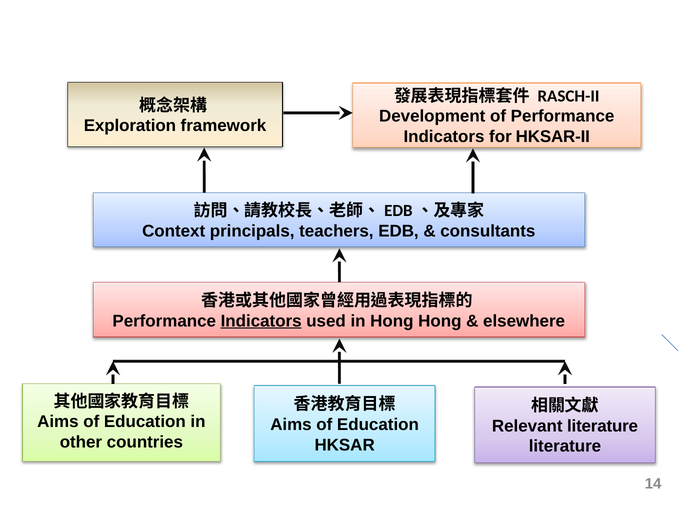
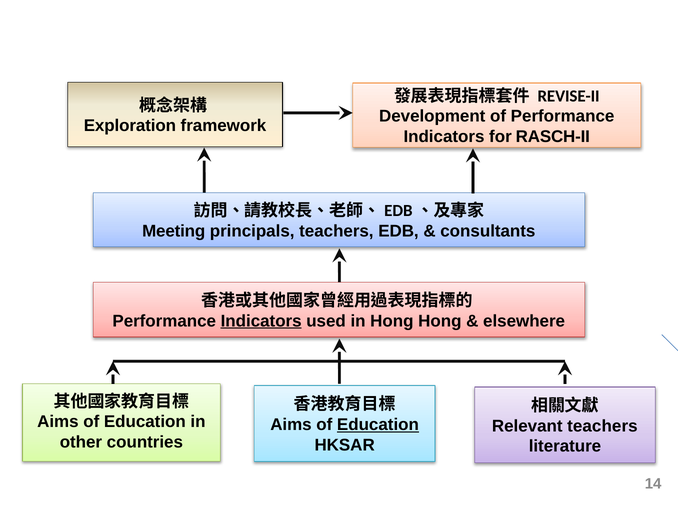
RASCH-II: RASCH-II -> REVISE-II
HKSAR-II: HKSAR-II -> RASCH-II
Context: Context -> Meeting
Education at (378, 425) underline: none -> present
Relevant literature: literature -> teachers
